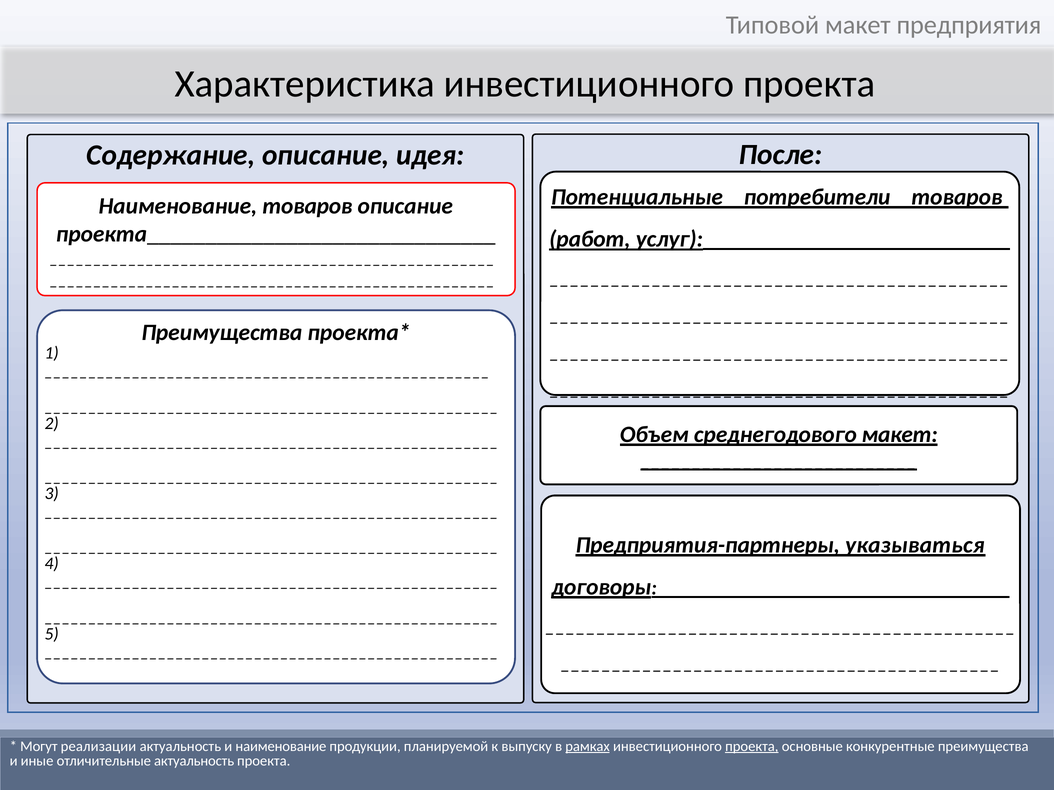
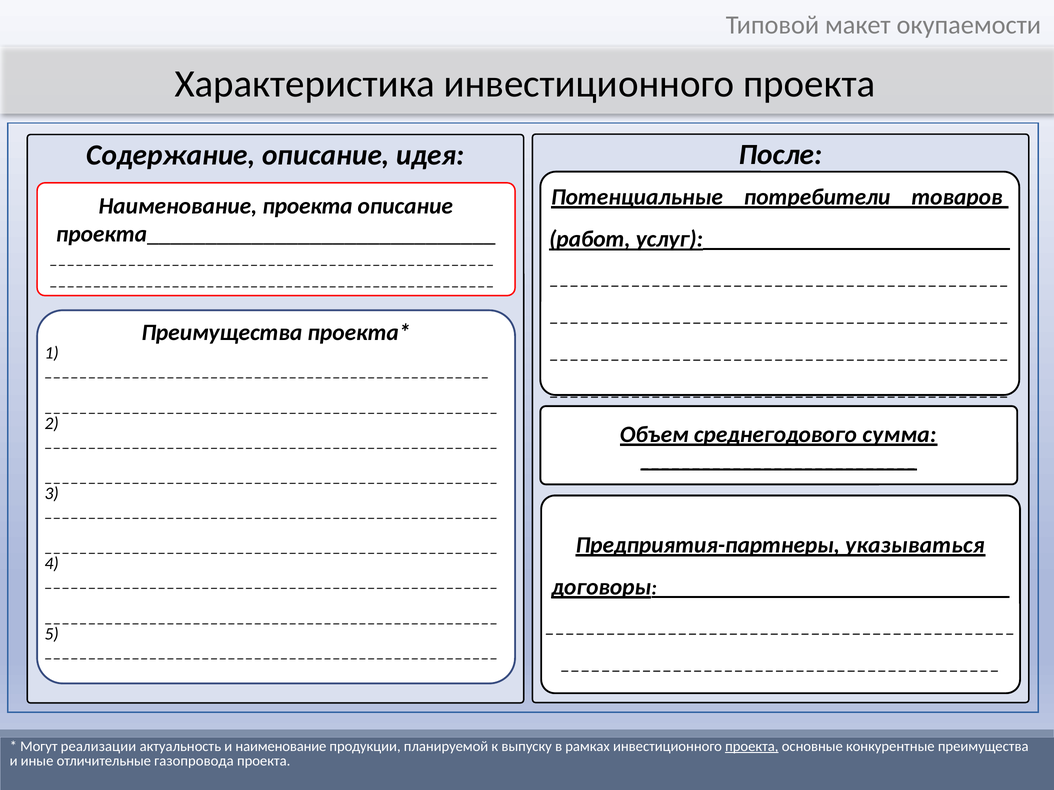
предприятия: предприятия -> окупаемости
Наименование товаров: товаров -> проекта
среднегодового макет: макет -> сумма
рамках underline: present -> none
отличительные актуальность: актуальность -> газопровода
